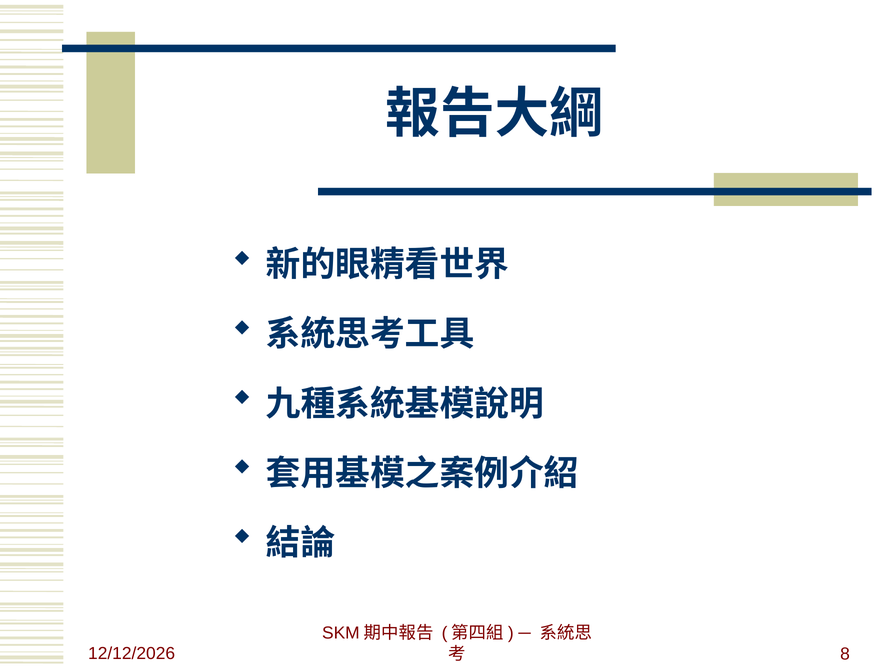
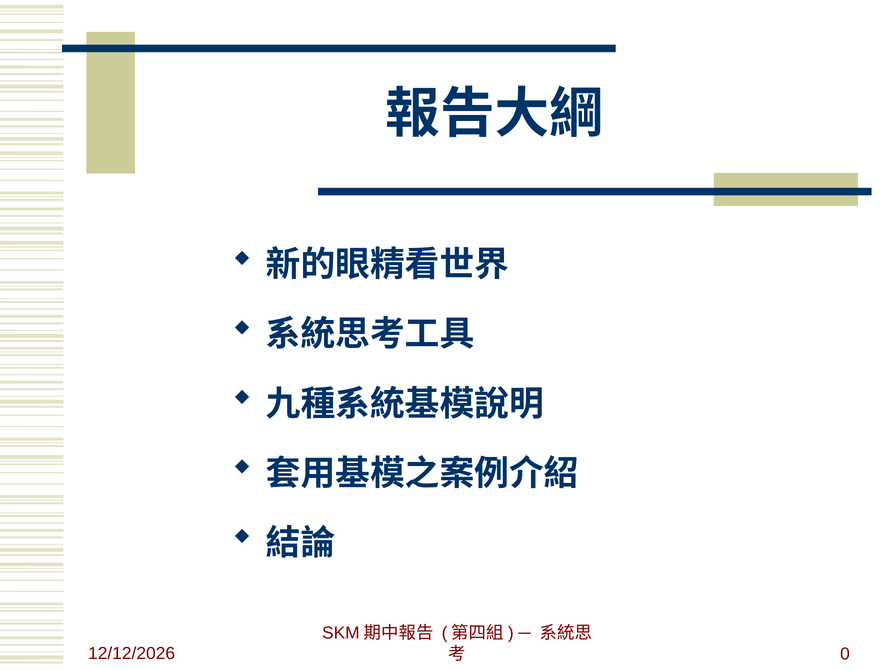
8: 8 -> 0
